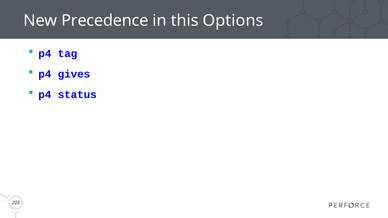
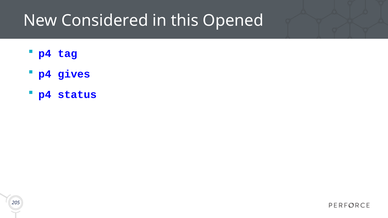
Precedence: Precedence -> Considered
Options: Options -> Opened
